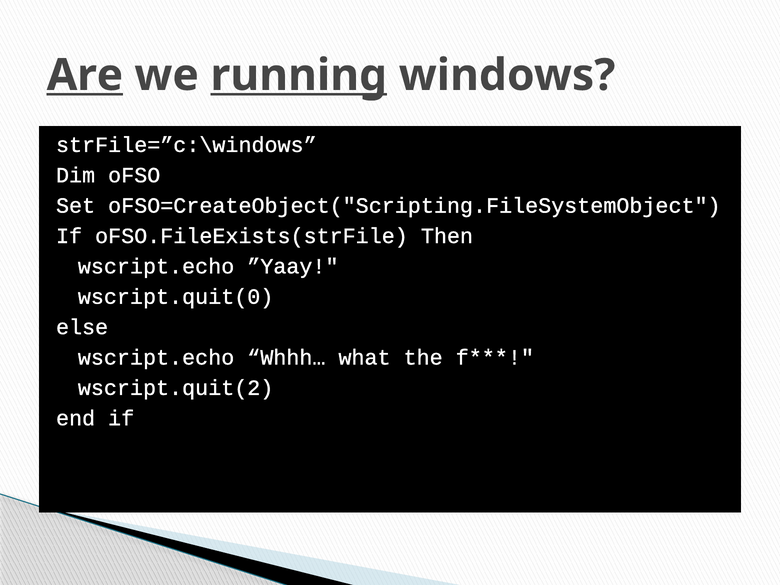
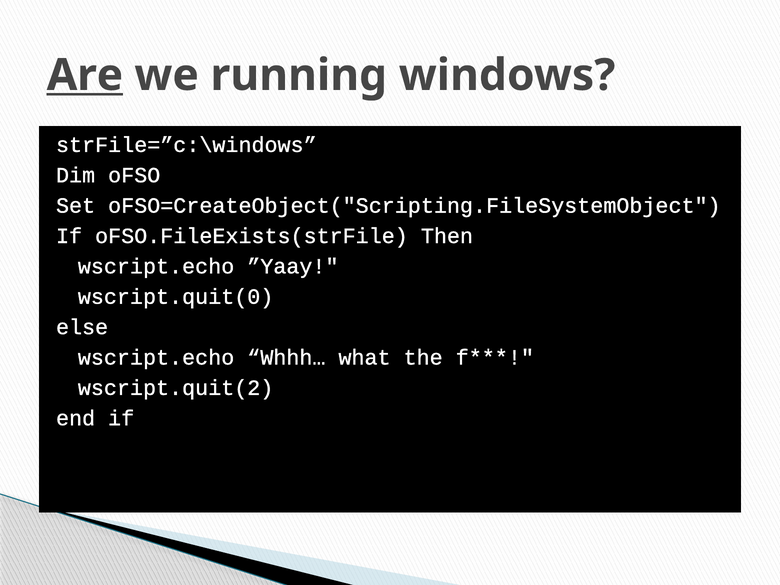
running underline: present -> none
